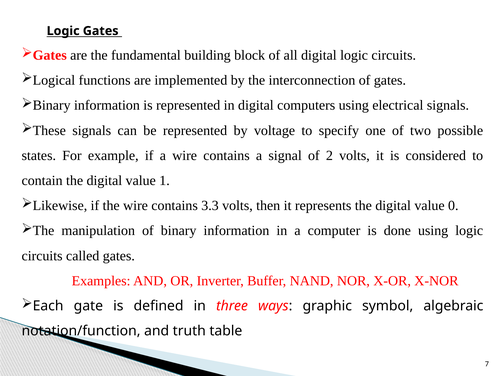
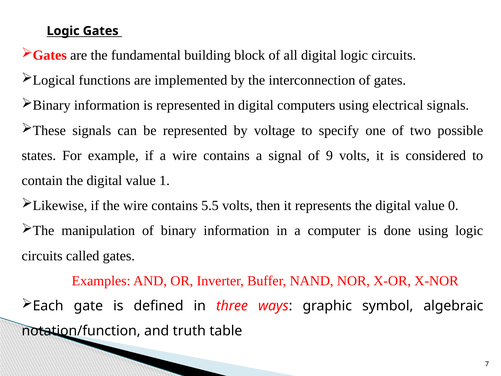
2: 2 -> 9
3.3: 3.3 -> 5.5
